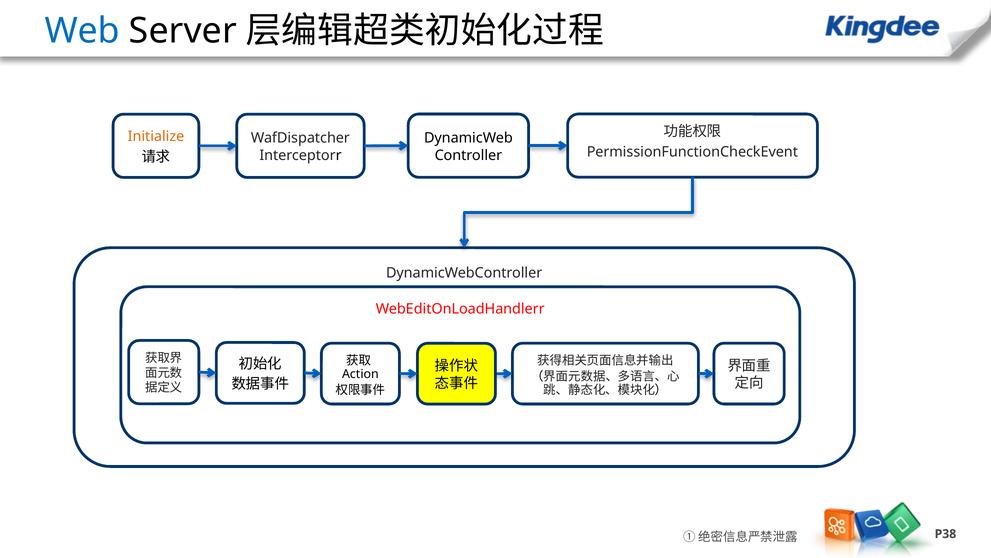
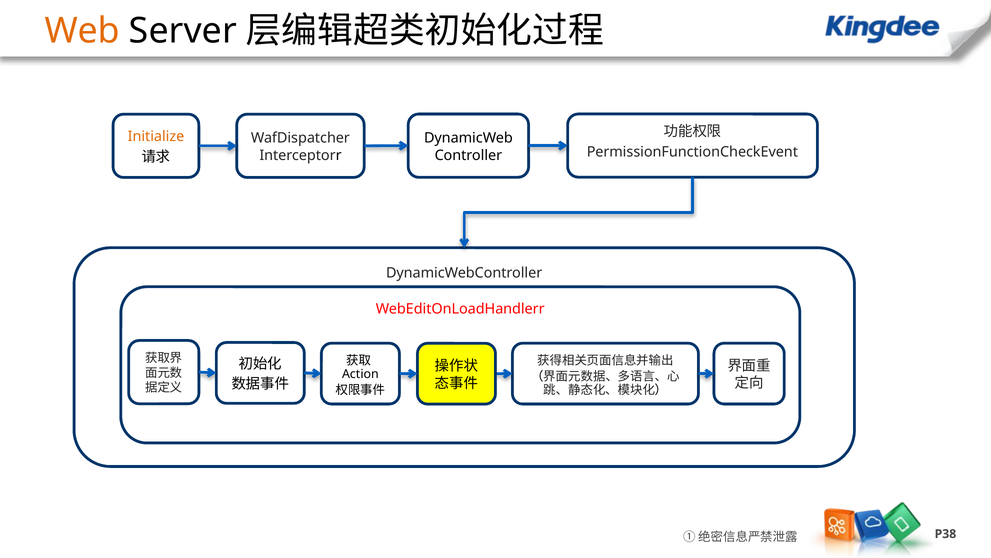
Web colour: blue -> orange
